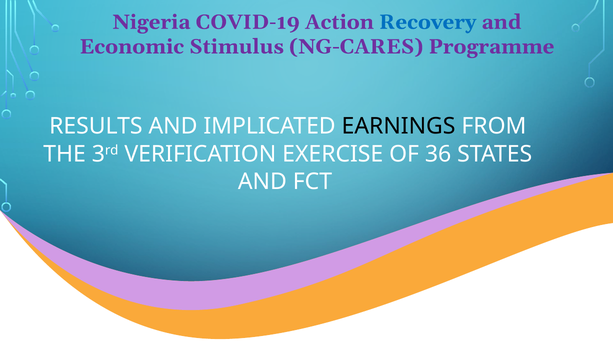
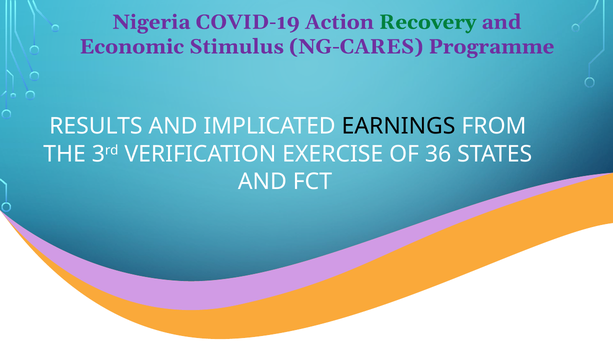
Recovery colour: blue -> green
